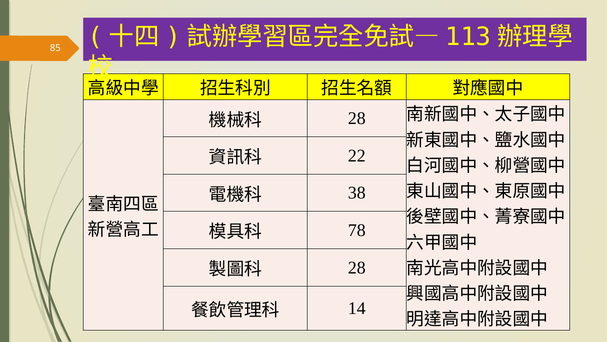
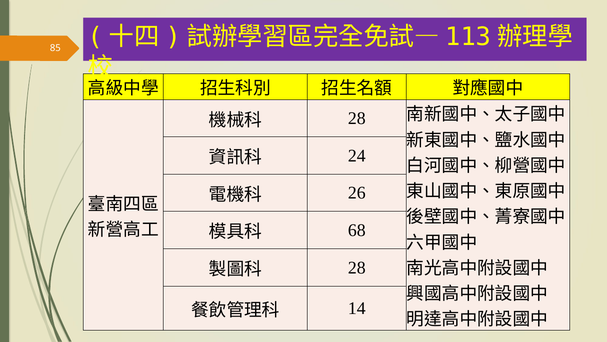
22: 22 -> 24
38: 38 -> 26
78: 78 -> 68
